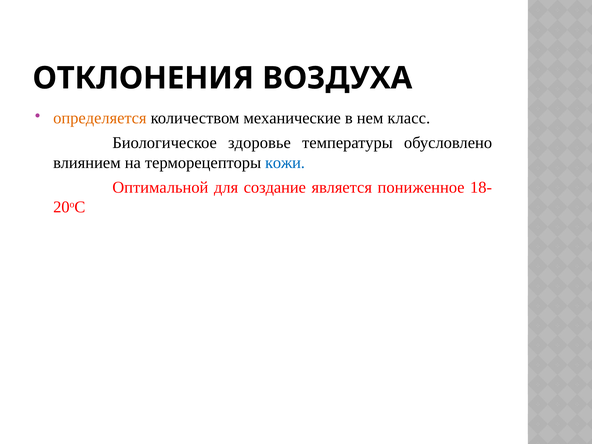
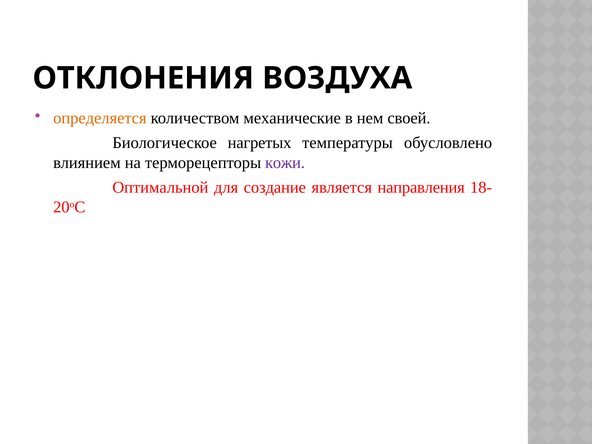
класс: класс -> своей
здоровье: здоровье -> нагретых
кожи colour: blue -> purple
пониженное: пониженное -> направления
